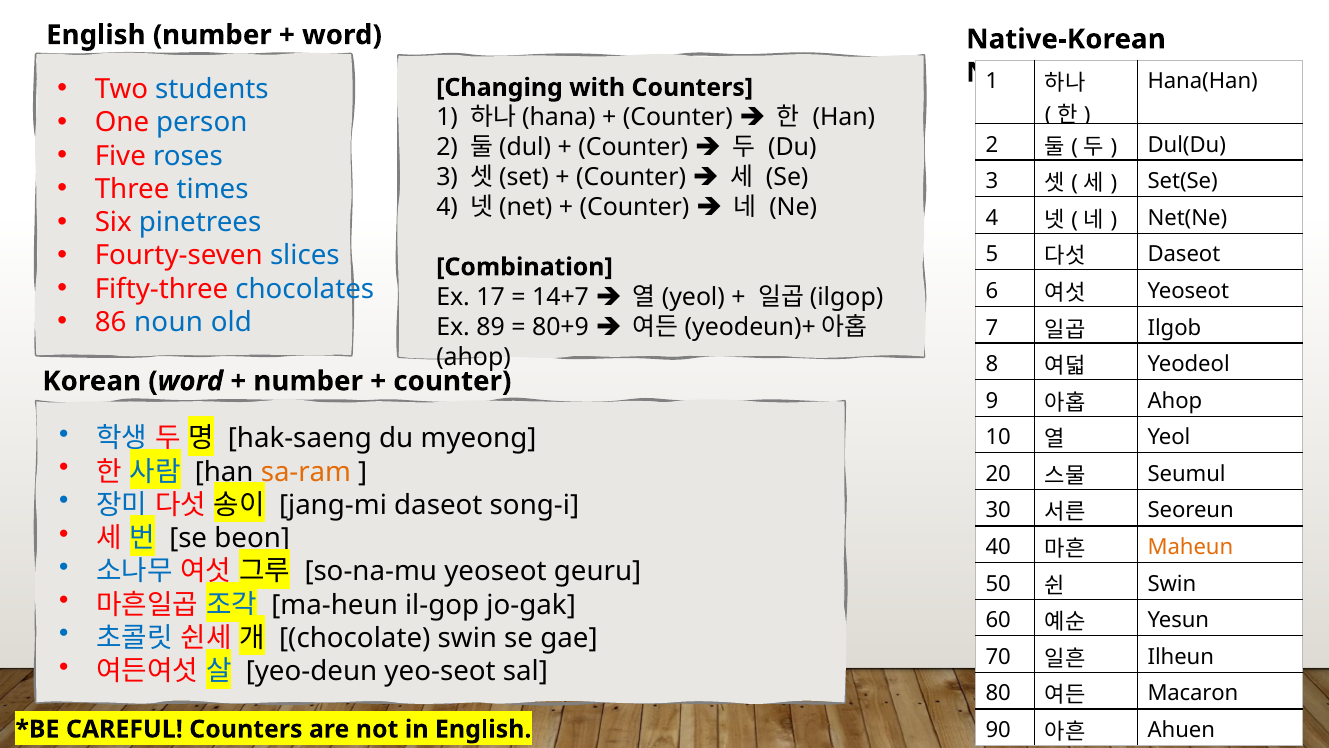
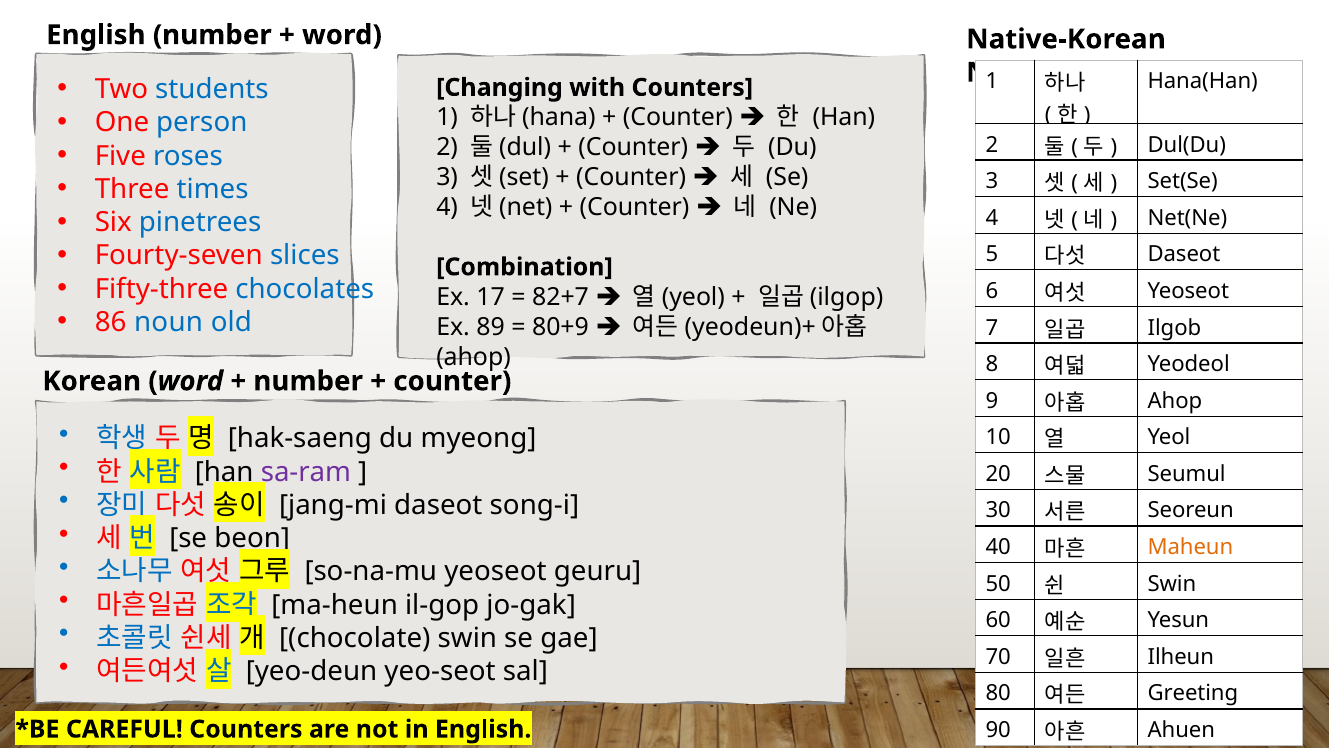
14+7: 14+7 -> 82+7
sa-ram colour: orange -> purple
Macaron: Macaron -> Greeting
